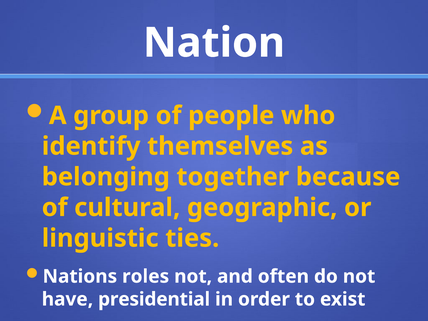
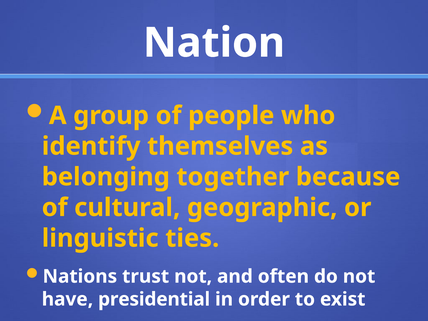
roles: roles -> trust
